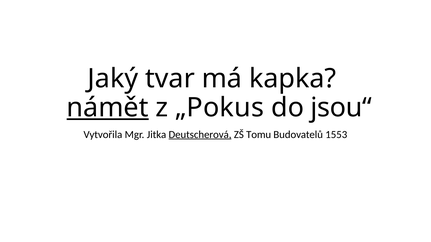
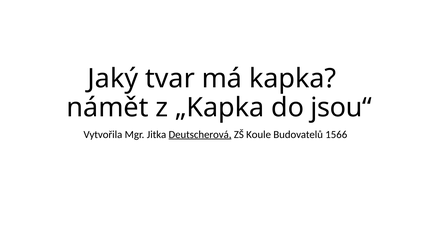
námět underline: present -> none
„Pokus: „Pokus -> „Kapka
Tomu: Tomu -> Koule
1553: 1553 -> 1566
